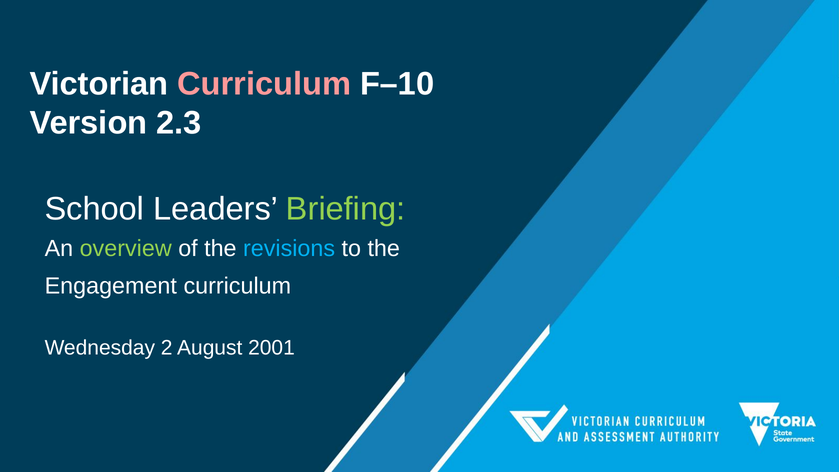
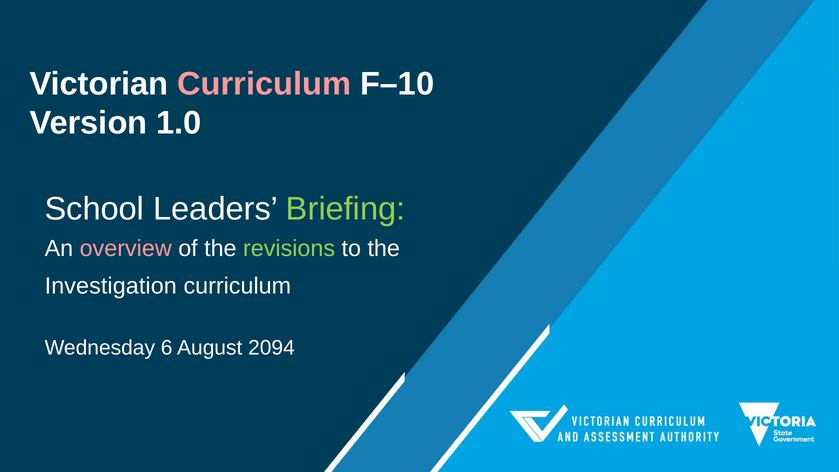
2.3: 2.3 -> 1.0
overview colour: light green -> pink
revisions colour: light blue -> light green
Engagement: Engagement -> Investigation
2: 2 -> 6
2001: 2001 -> 2094
